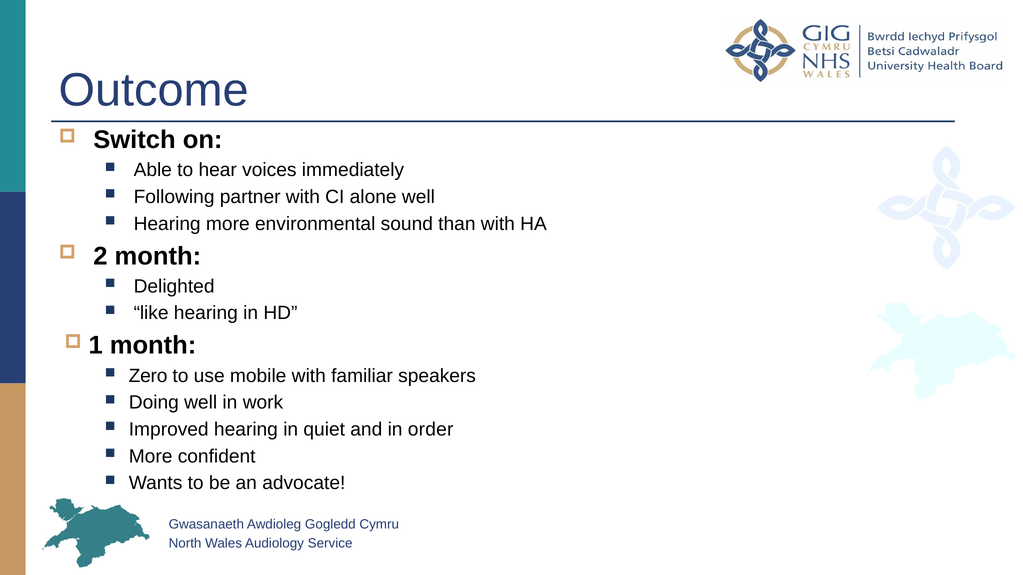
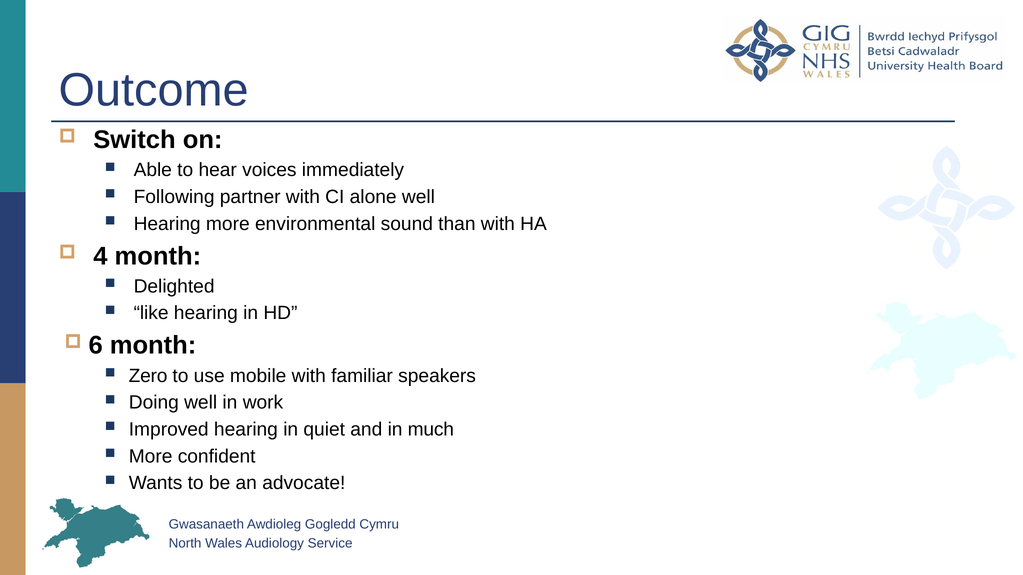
2: 2 -> 4
1: 1 -> 6
order: order -> much
